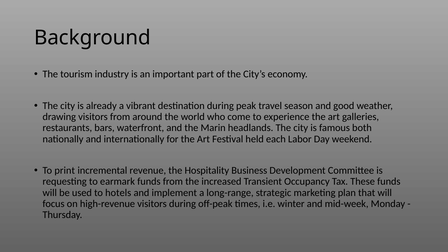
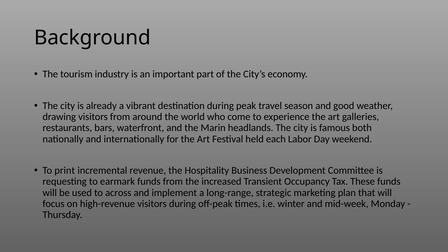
hotels: hotels -> across
